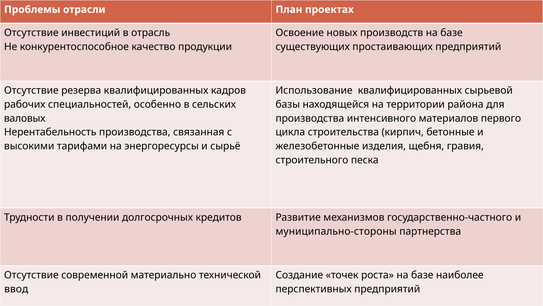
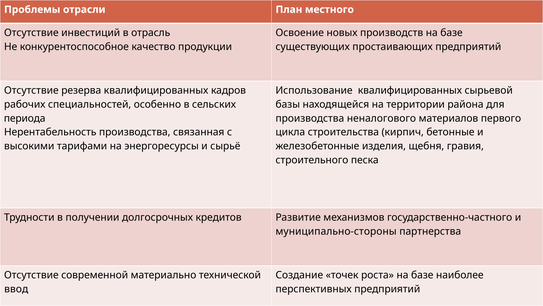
проектах: проектах -> местного
валовых: валовых -> периода
интенсивного: интенсивного -> неналогового
